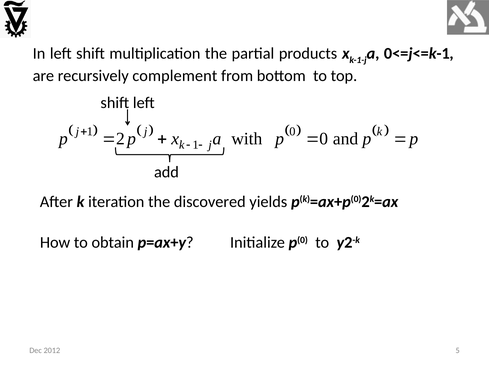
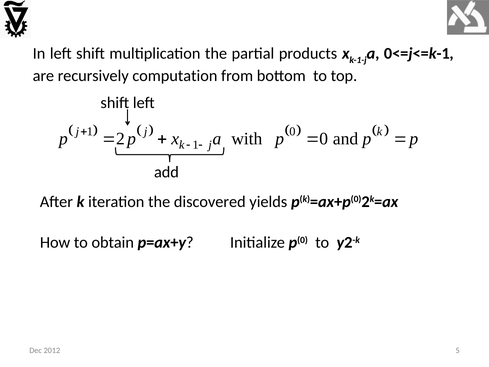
complement: complement -> computation
